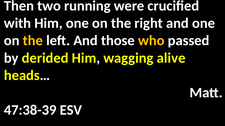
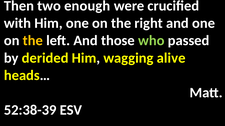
running: running -> enough
who colour: yellow -> light green
47:38-39: 47:38-39 -> 52:38-39
